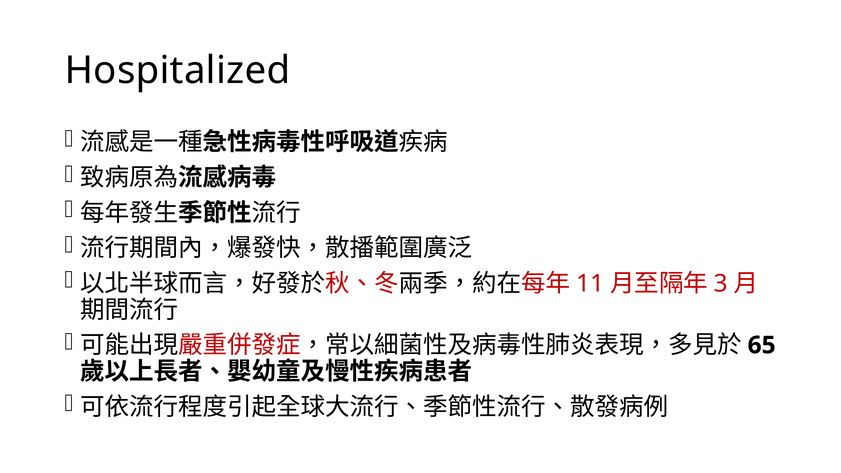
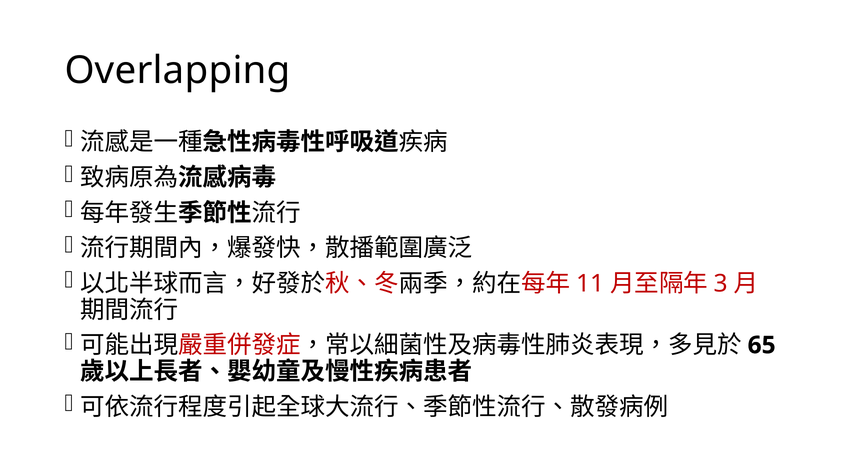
Hospitalized: Hospitalized -> Overlapping
